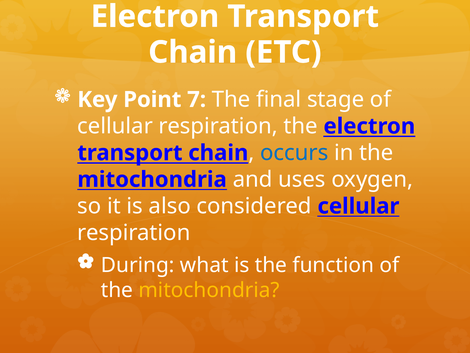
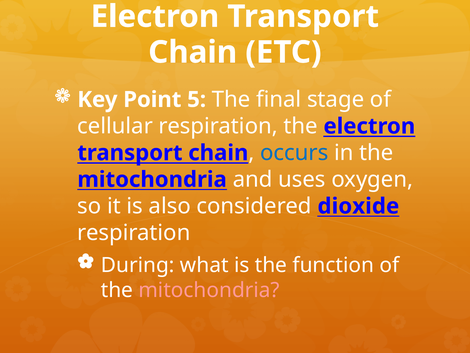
7: 7 -> 5
considered cellular: cellular -> dioxide
mitochondria at (209, 290) colour: yellow -> pink
